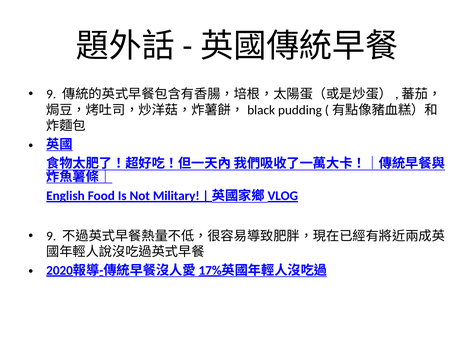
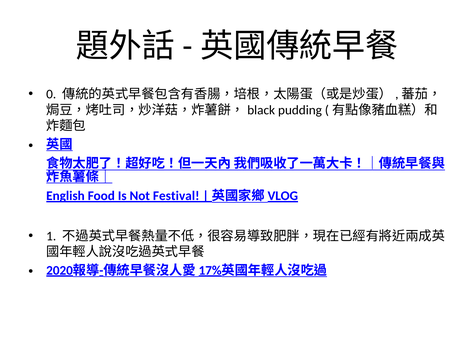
9 at (51, 94): 9 -> 0
Military: Military -> Festival
9 at (51, 236): 9 -> 1
